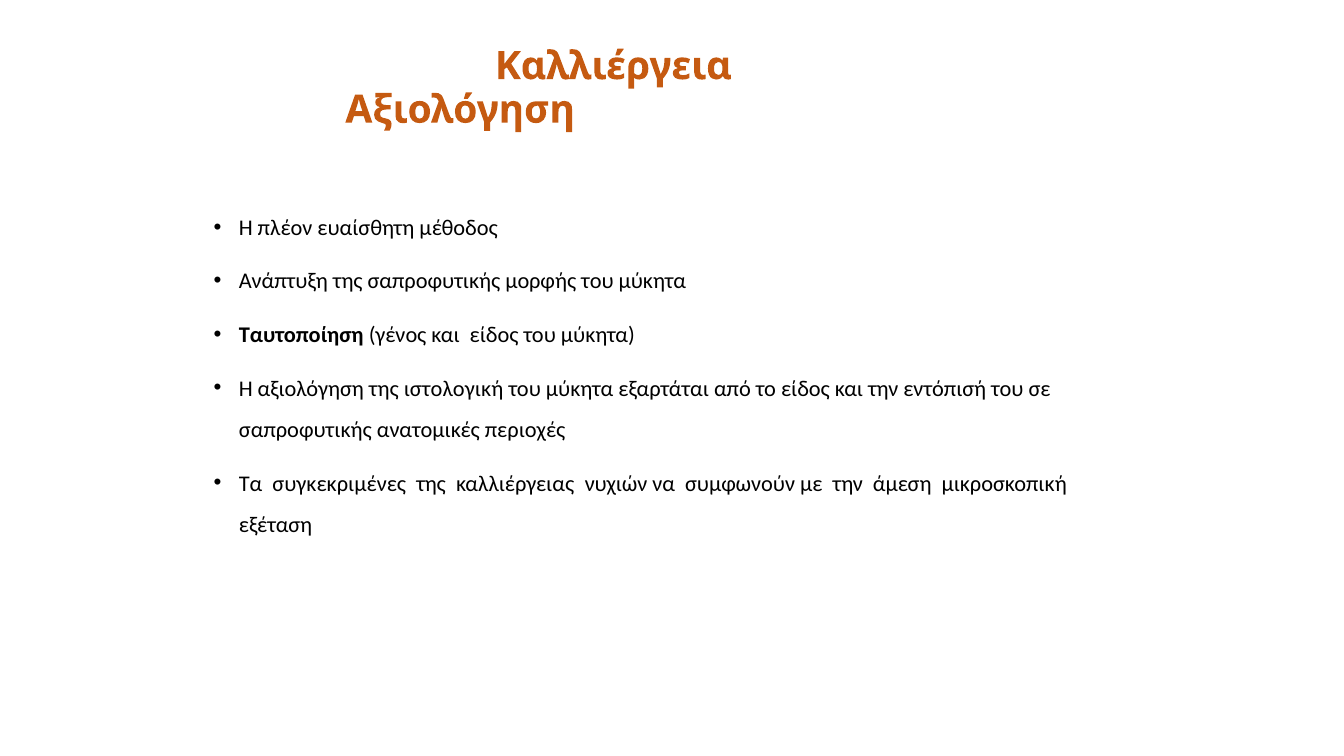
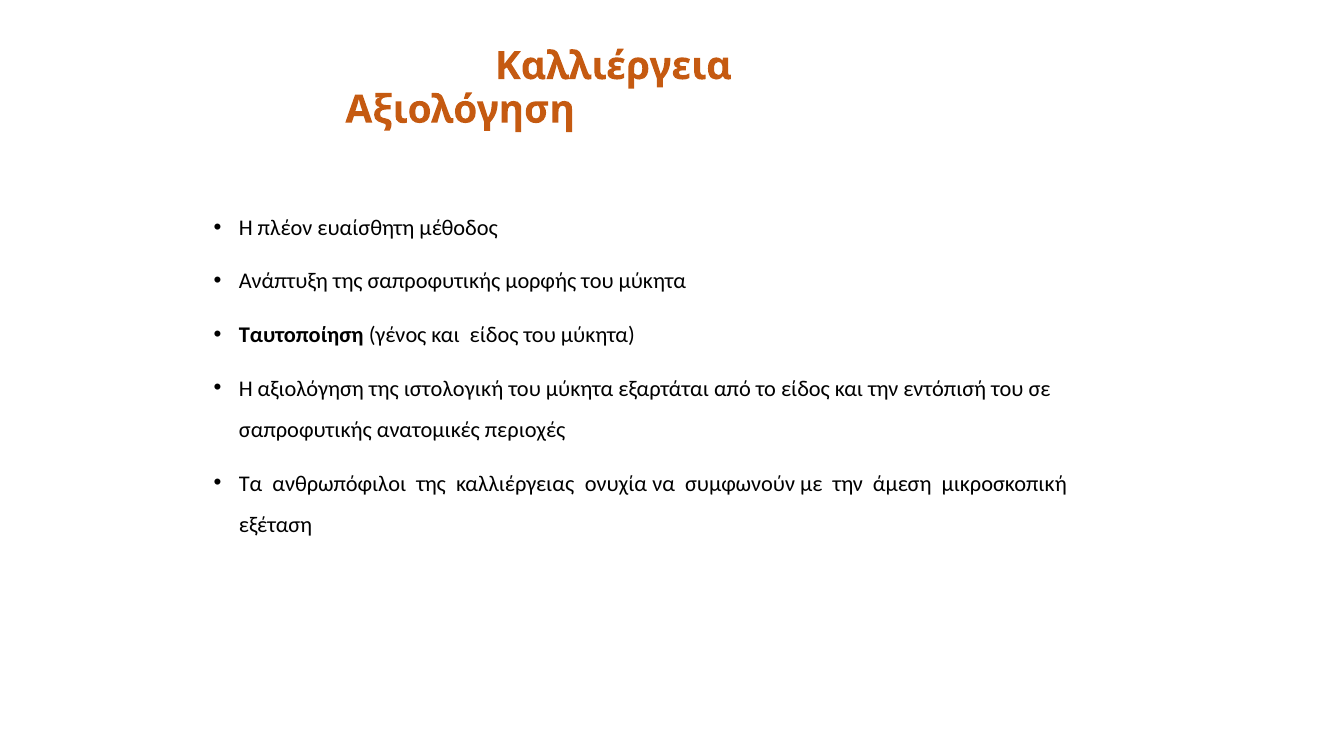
συγκεκριμένες: συγκεκριμένες -> ανθρωπόφιλοι
νυχιών: νυχιών -> ονυχία
